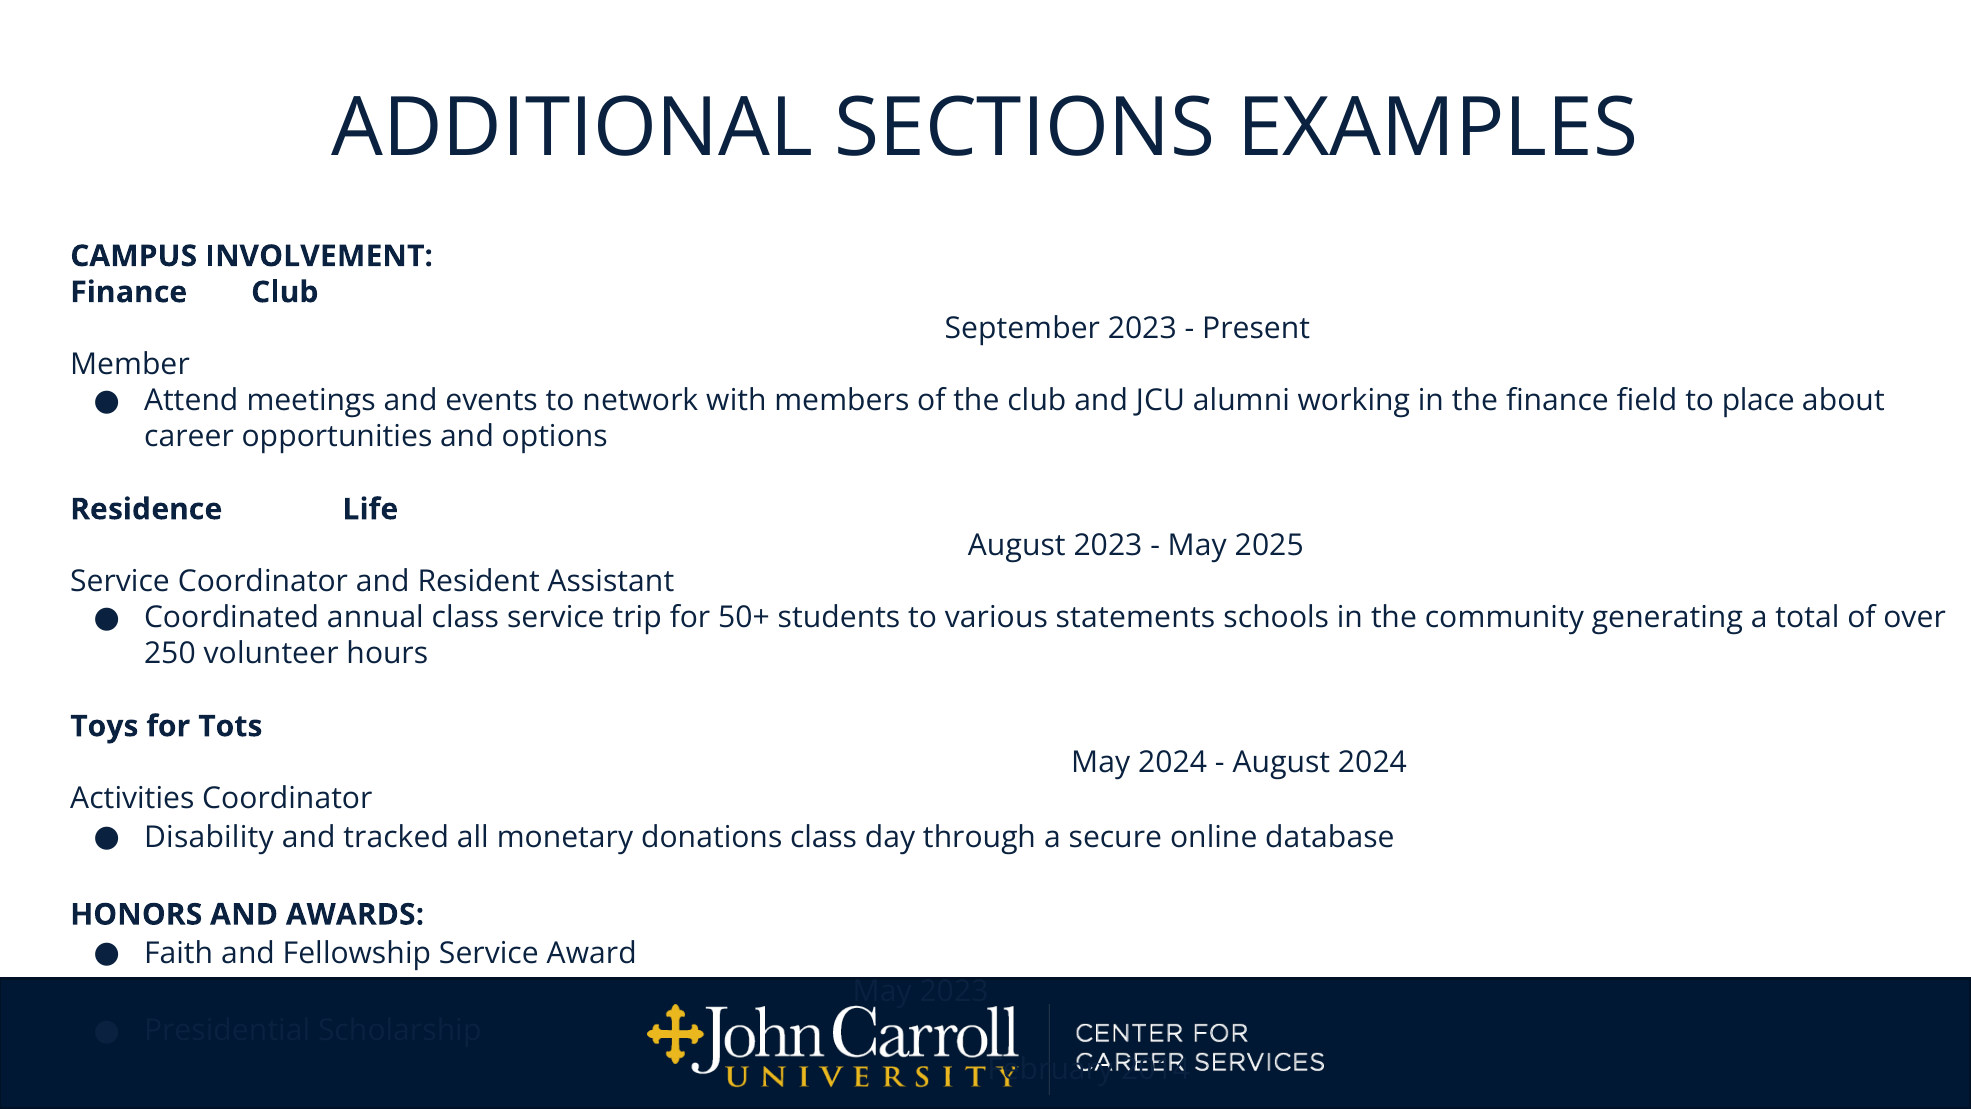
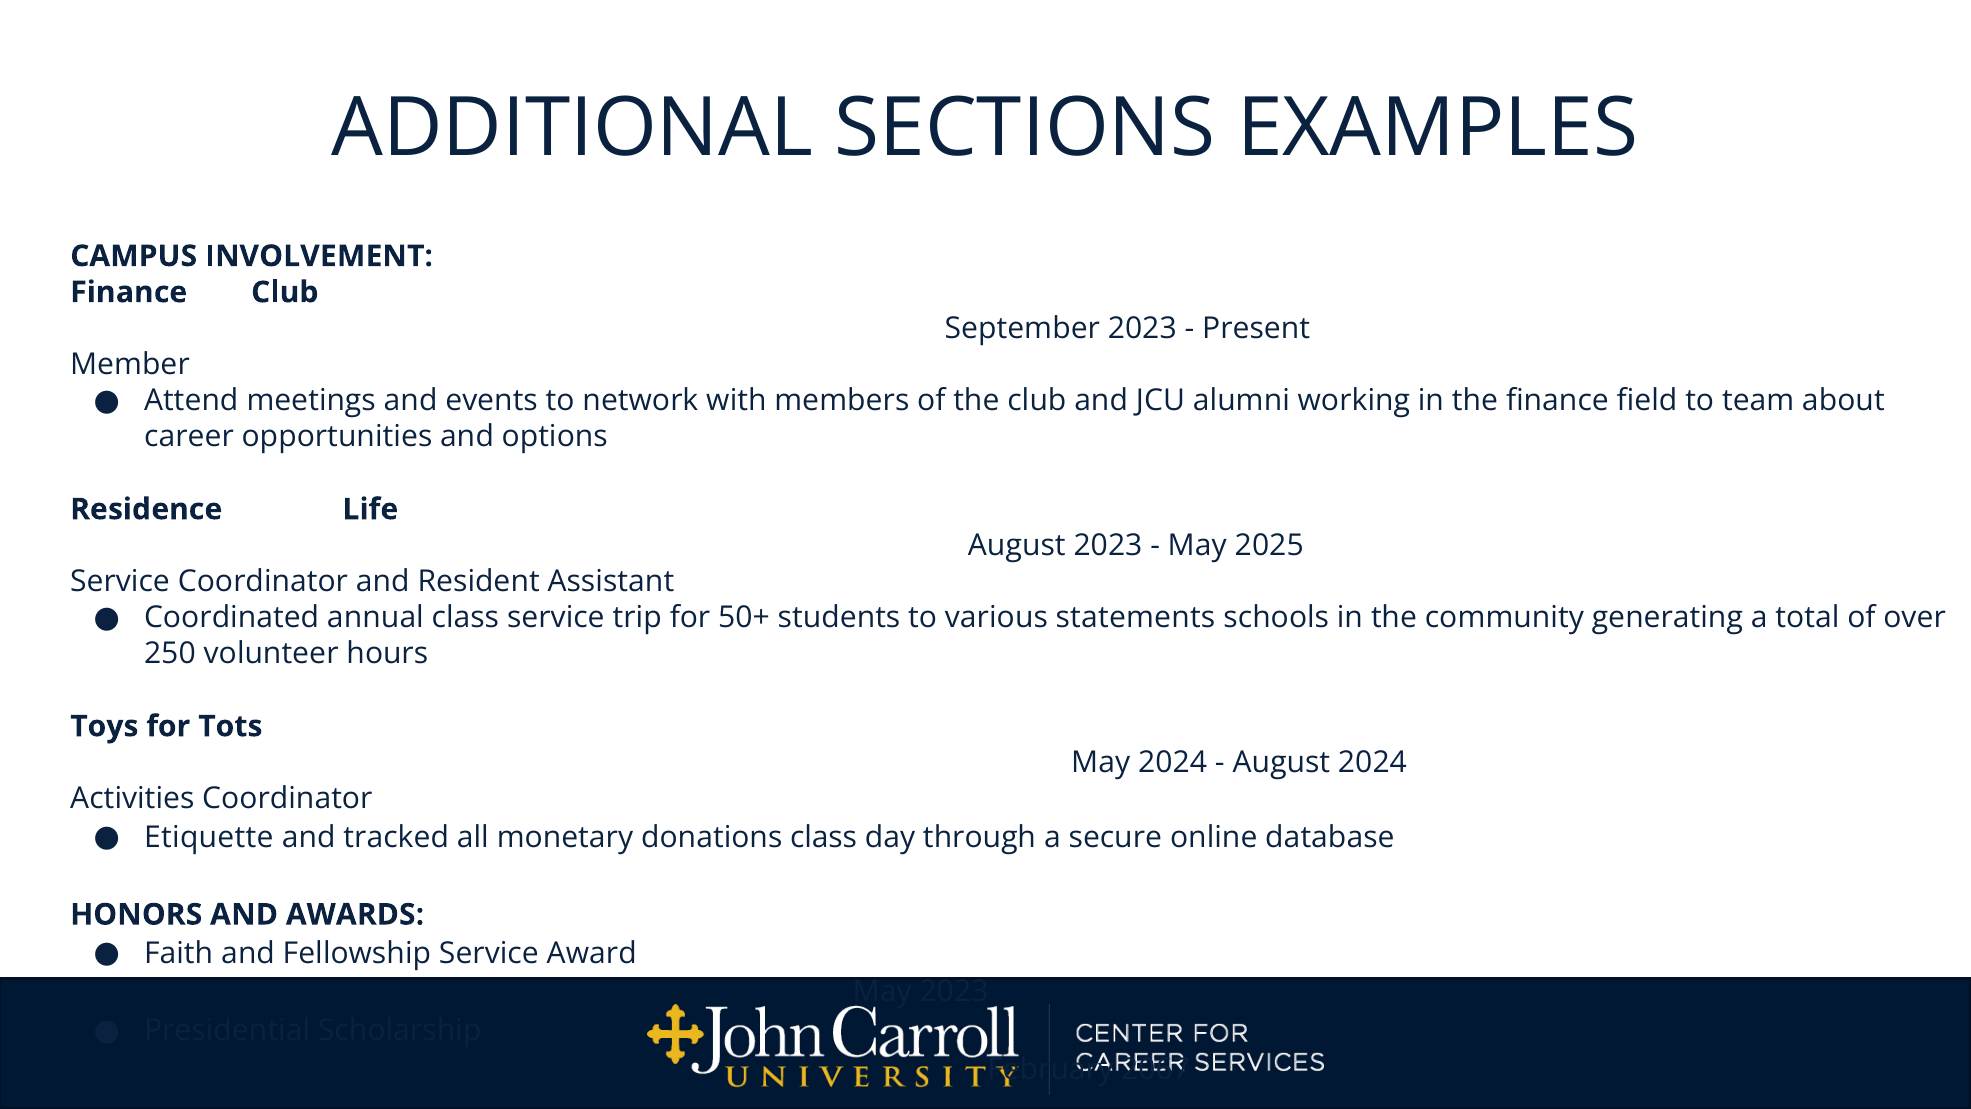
place: place -> team
Disability: Disability -> Etiquette
2014: 2014 -> 2067
